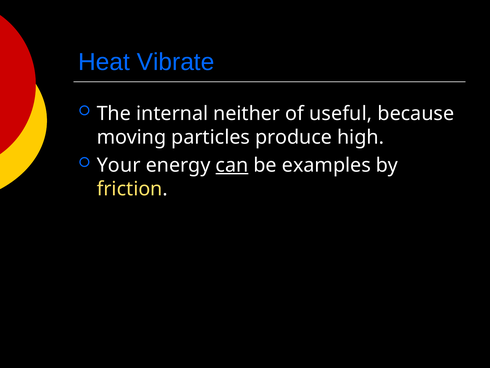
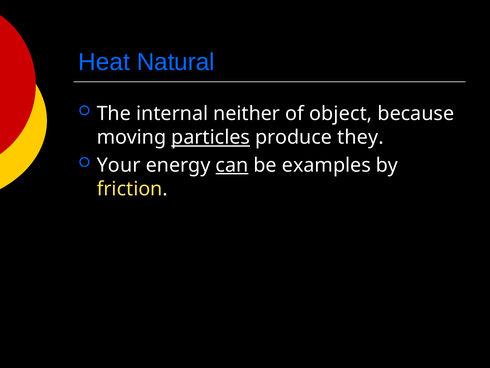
Vibrate: Vibrate -> Natural
useful: useful -> object
particles underline: none -> present
high: high -> they
